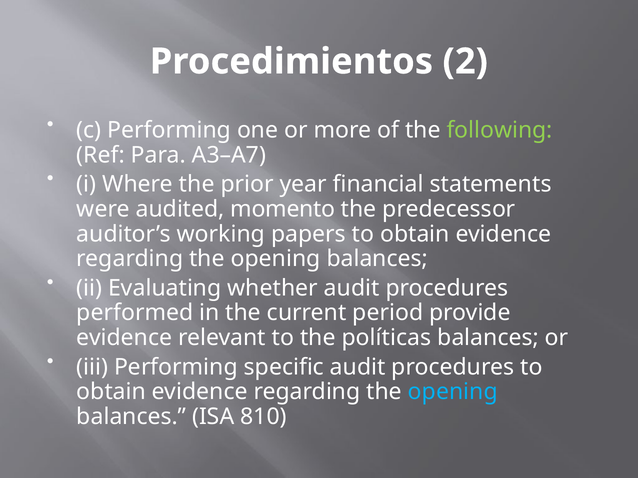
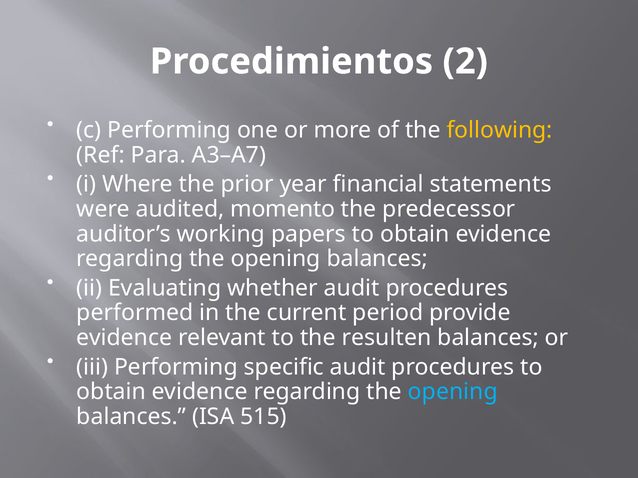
following colour: light green -> yellow
políticas: políticas -> resulten
810: 810 -> 515
